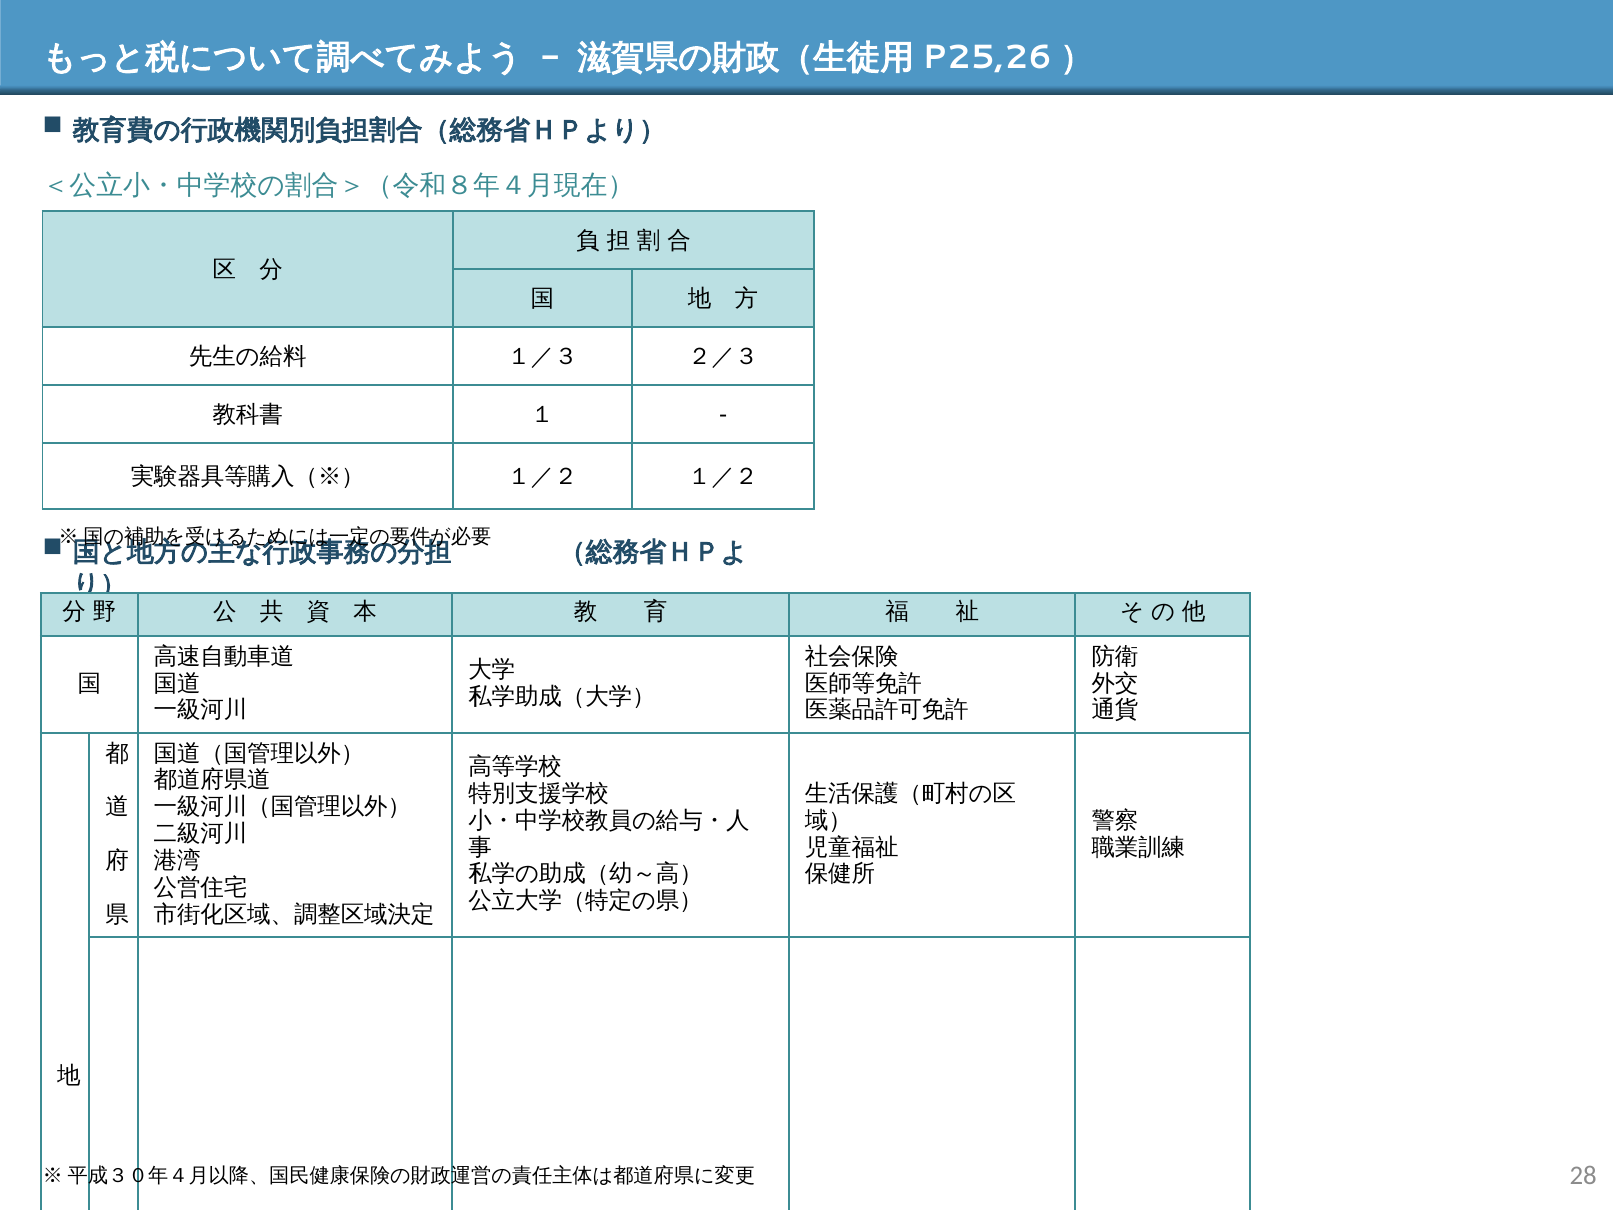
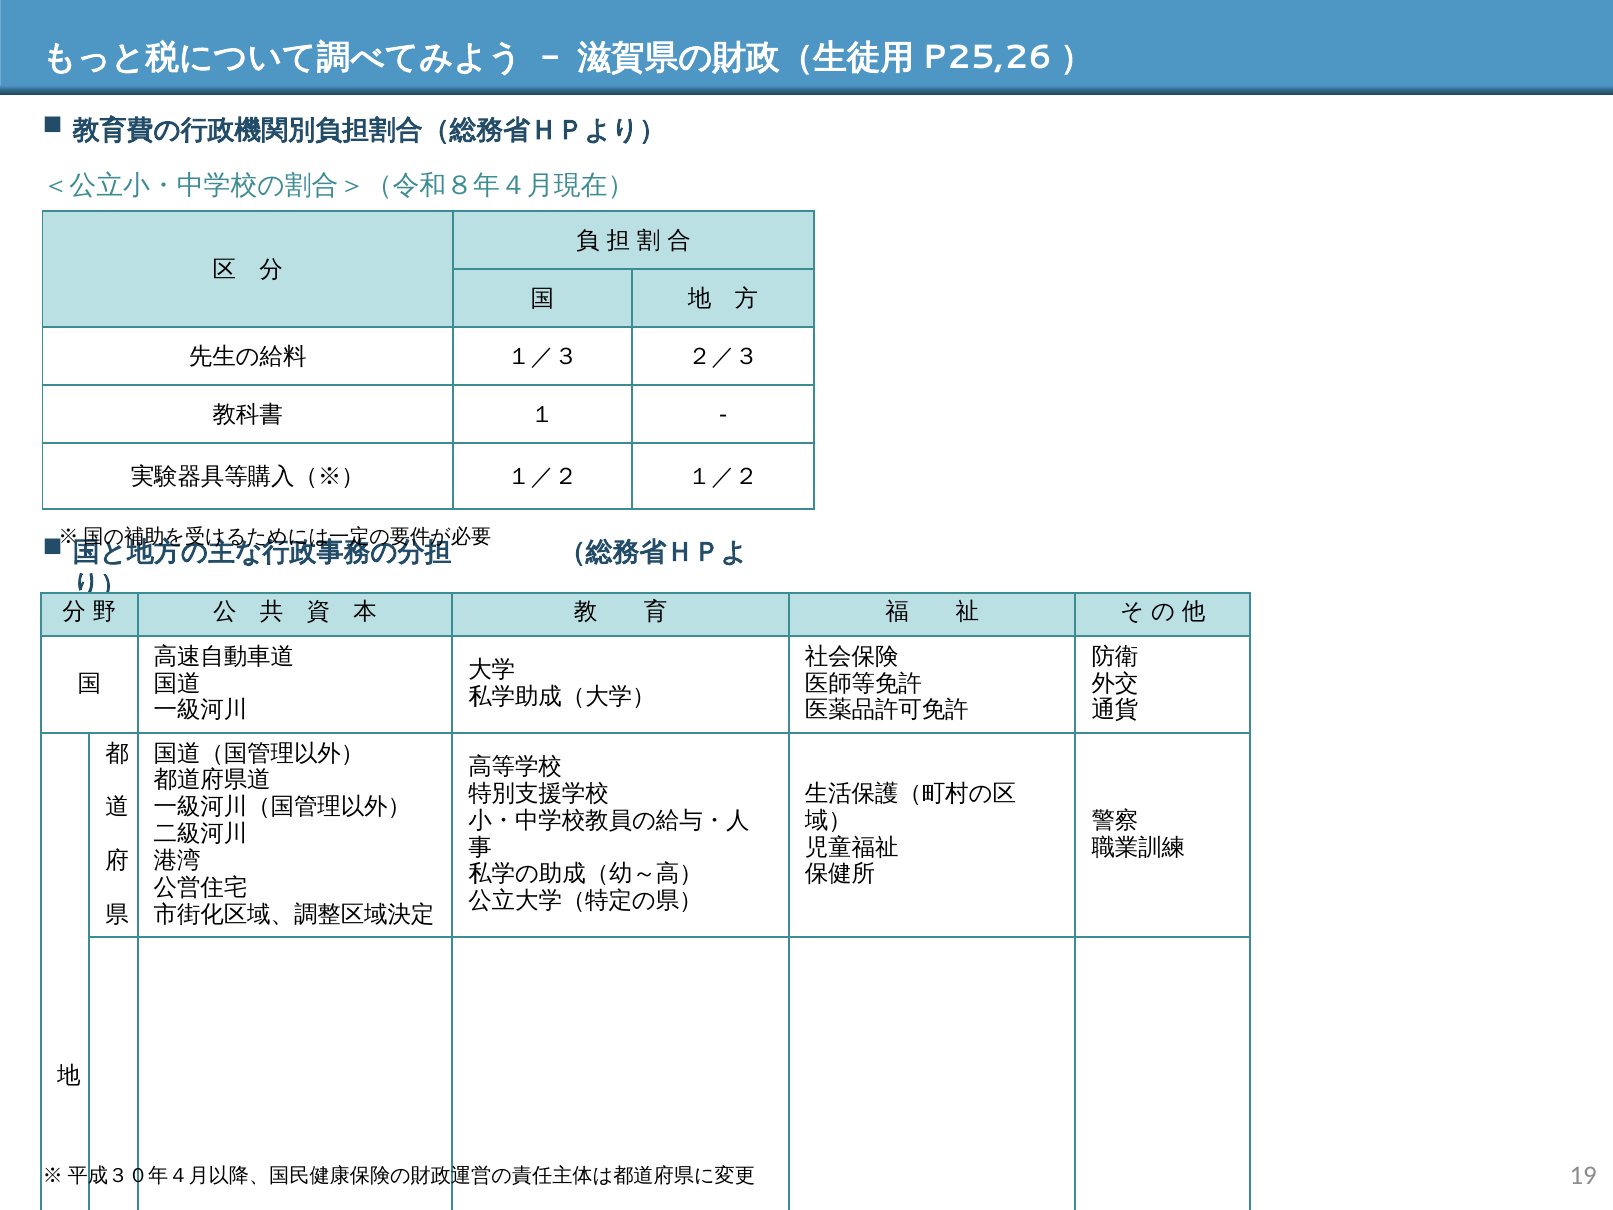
28: 28 -> 19
